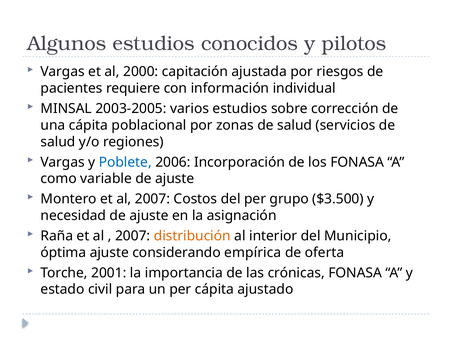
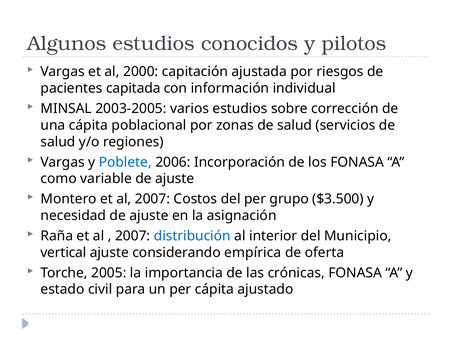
requiere: requiere -> capitada
distribución colour: orange -> blue
óptima: óptima -> vertical
2001: 2001 -> 2005
